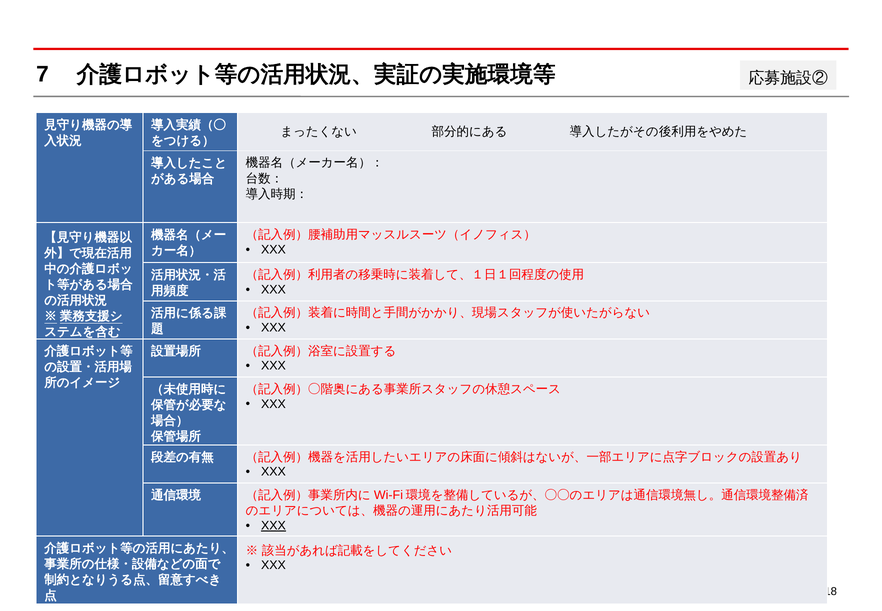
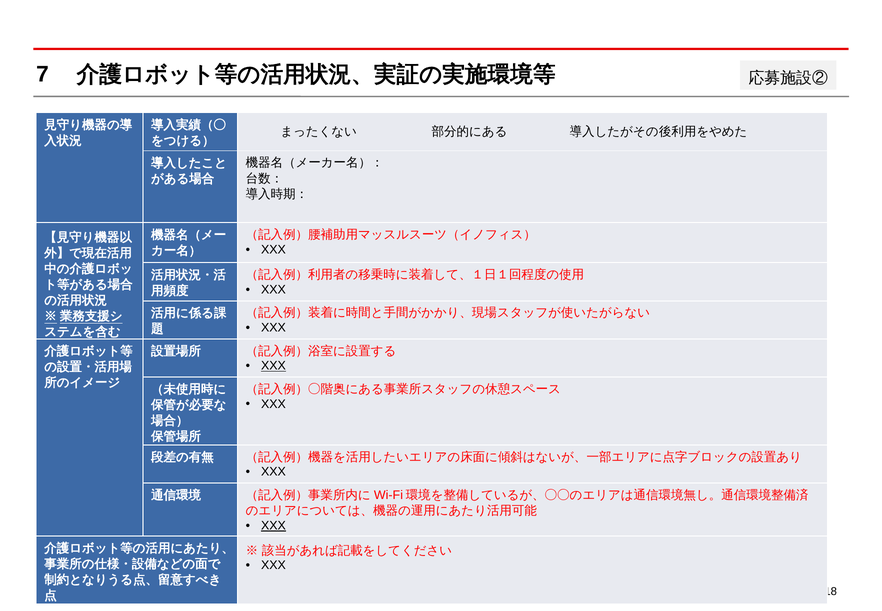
XXX at (273, 366) underline: none -> present
